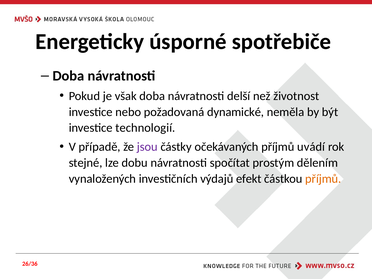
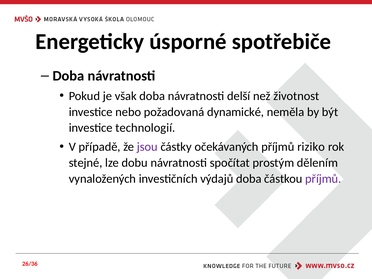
uvádí: uvádí -> riziko
výdajů efekt: efekt -> doba
příjmů at (323, 179) colour: orange -> purple
